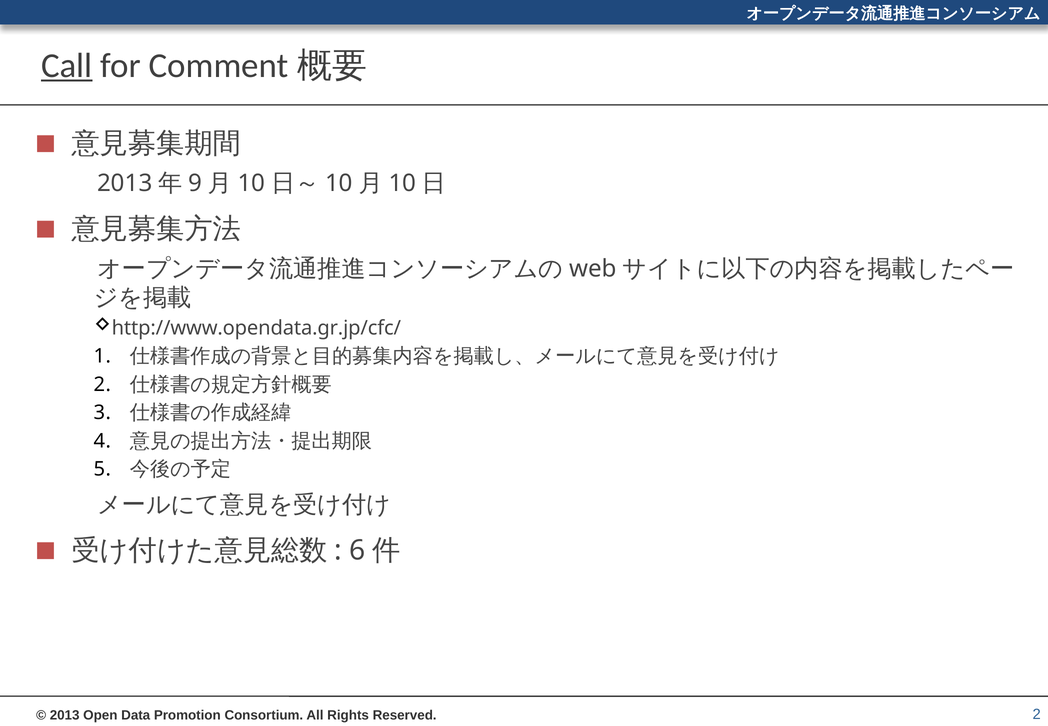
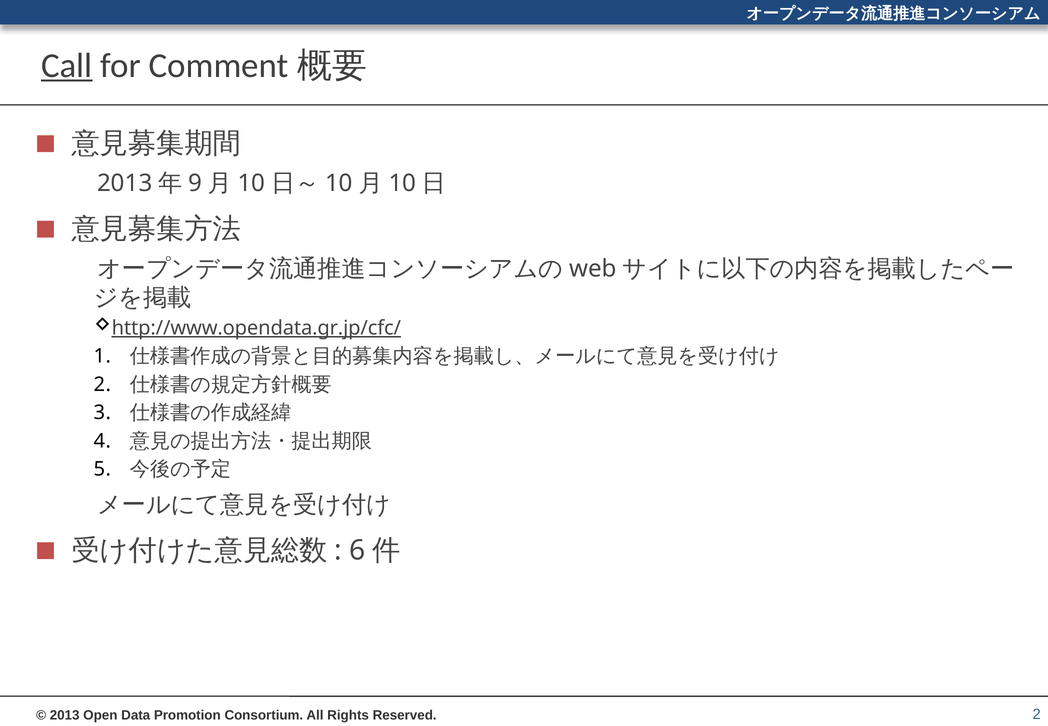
http://www.opendata.gr.jp/cfc/ underline: none -> present
